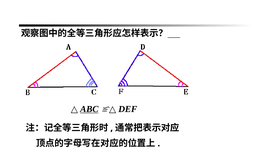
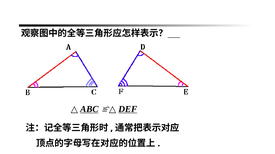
DEF underline: none -> present
